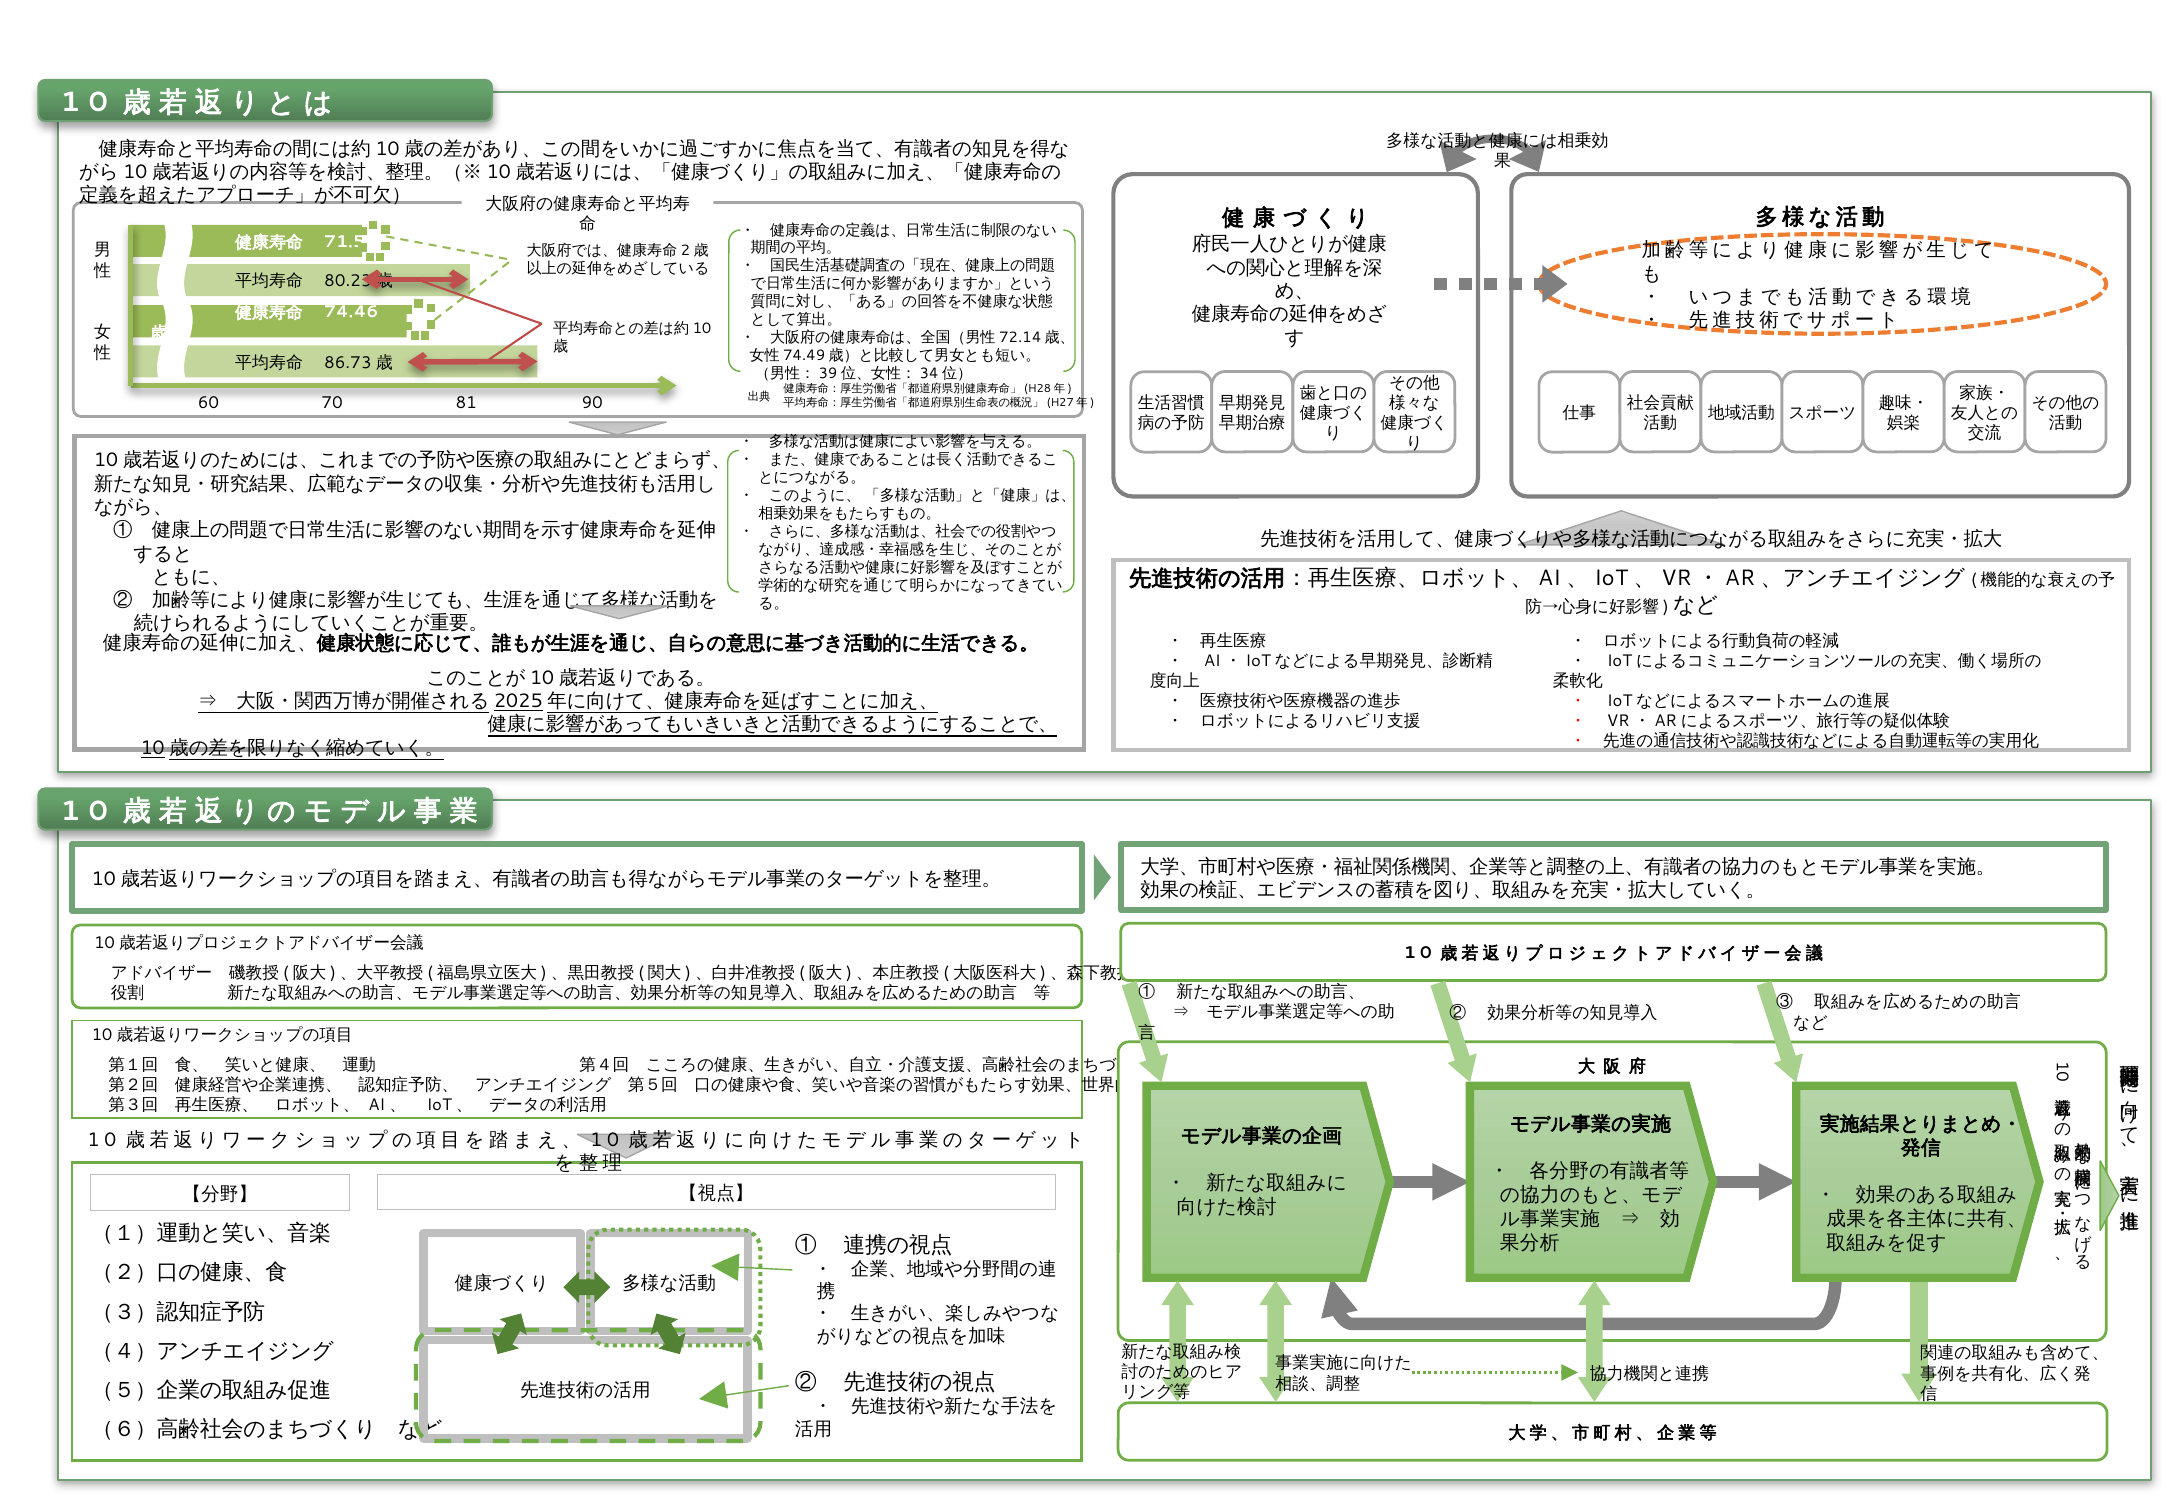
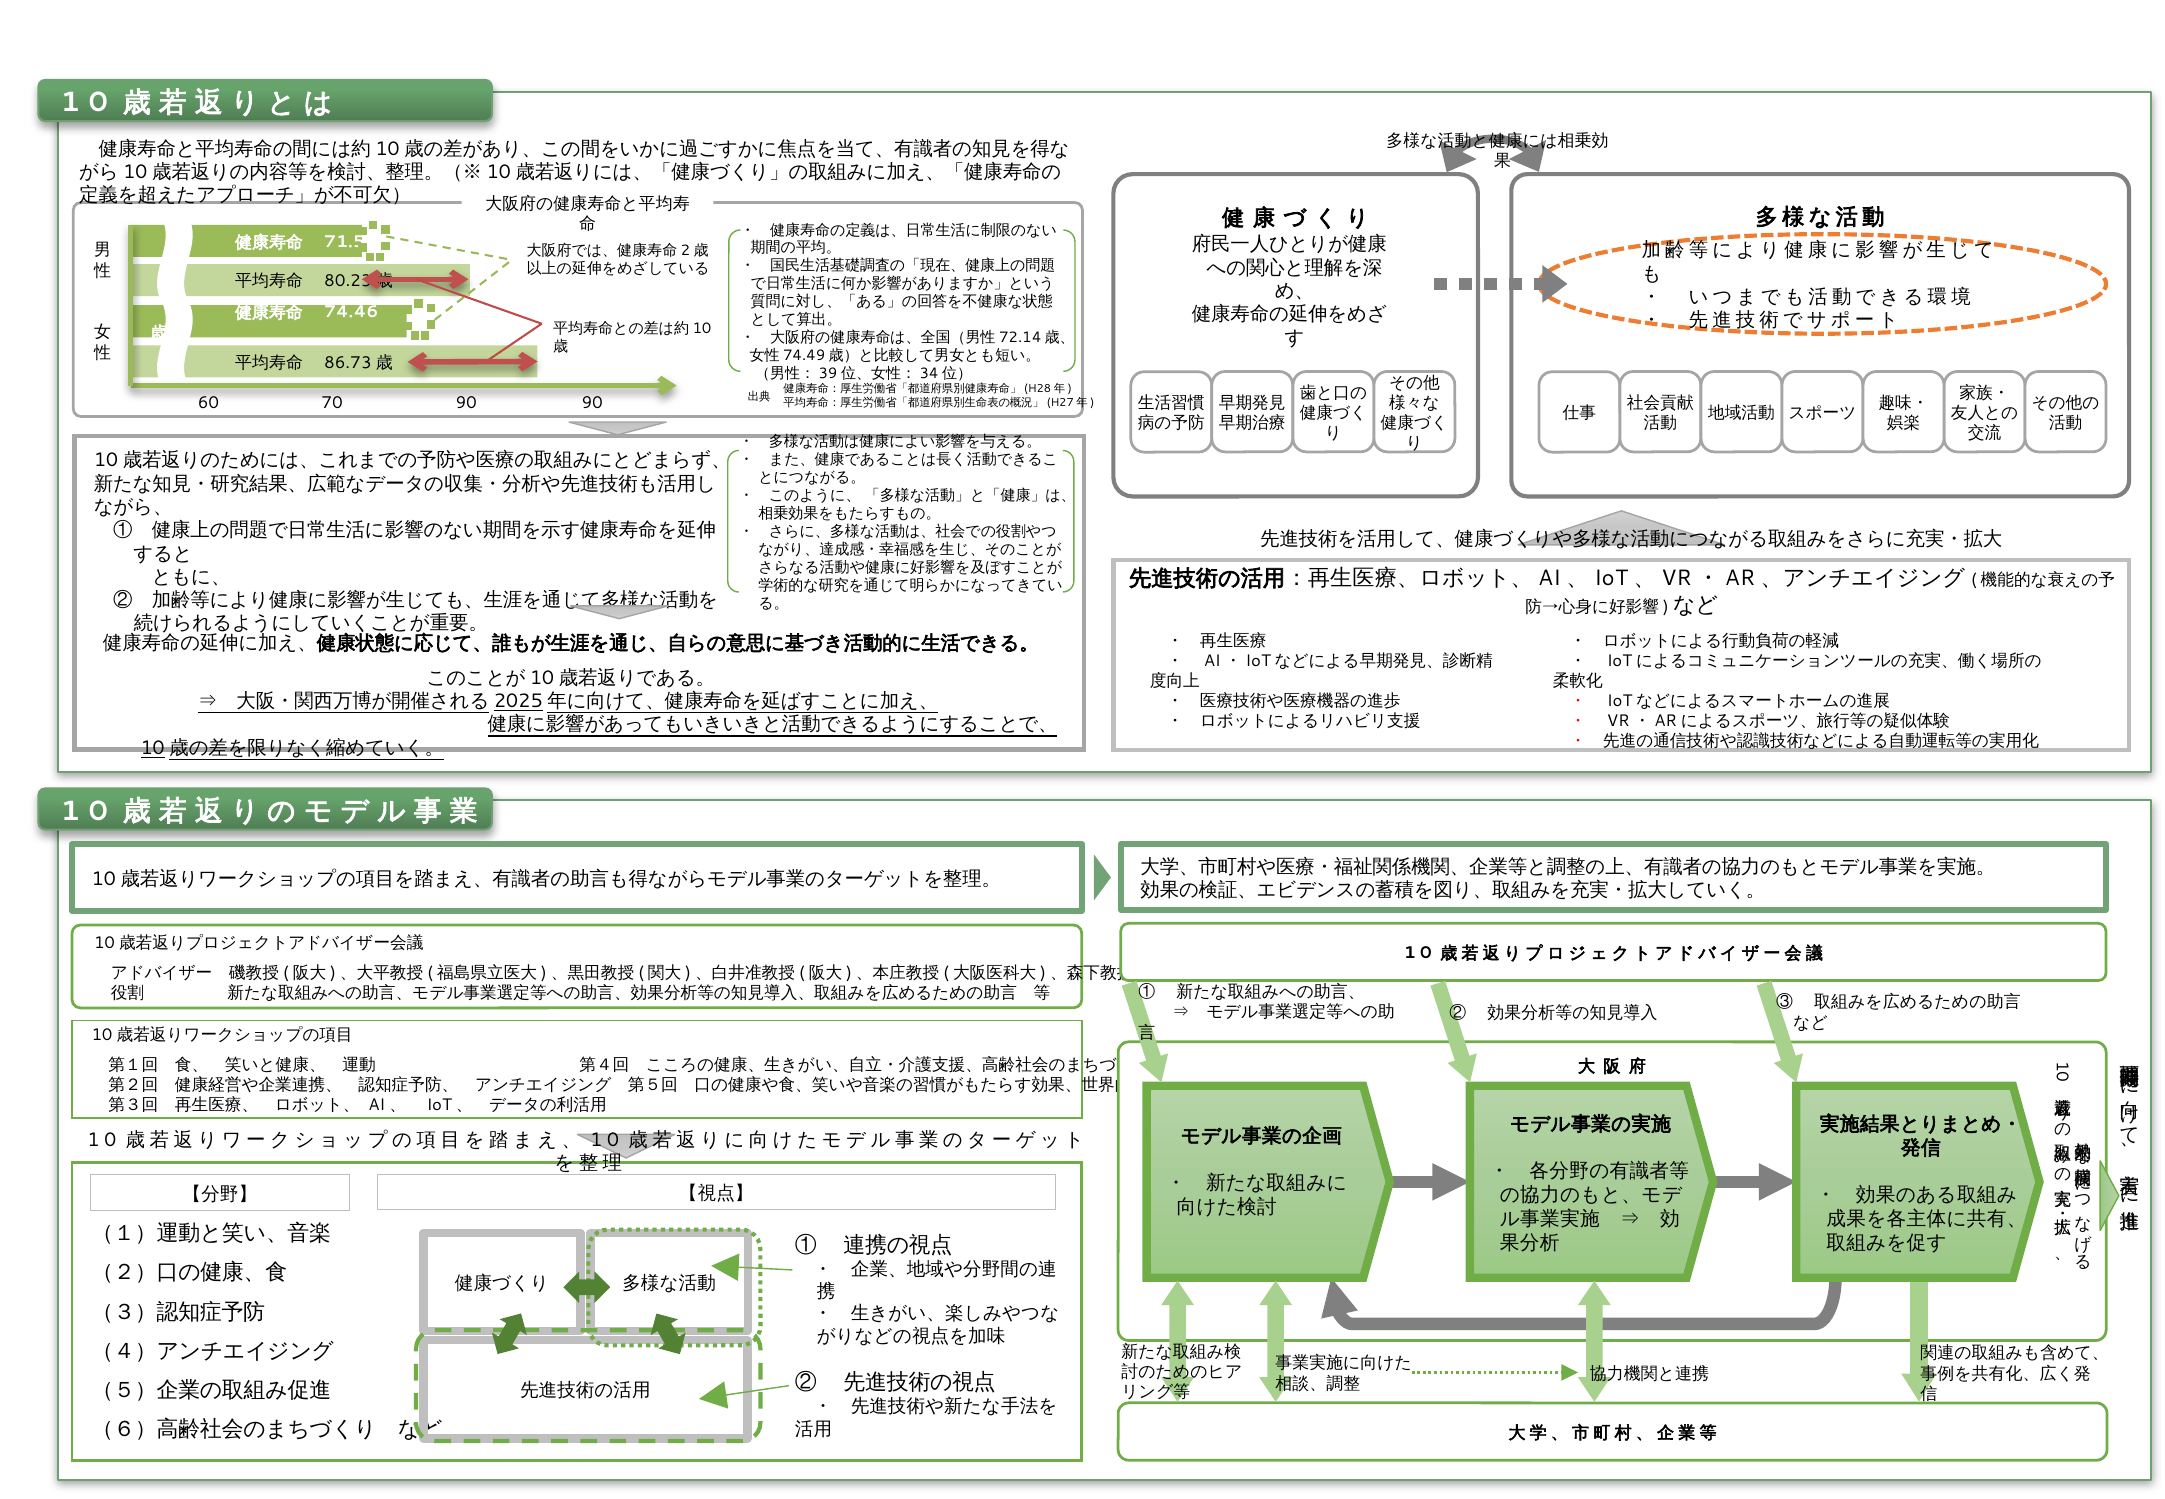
70 81: 81 -> 90
